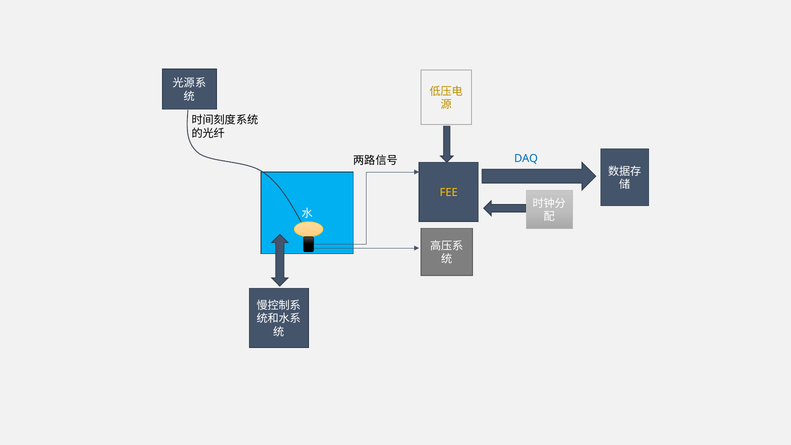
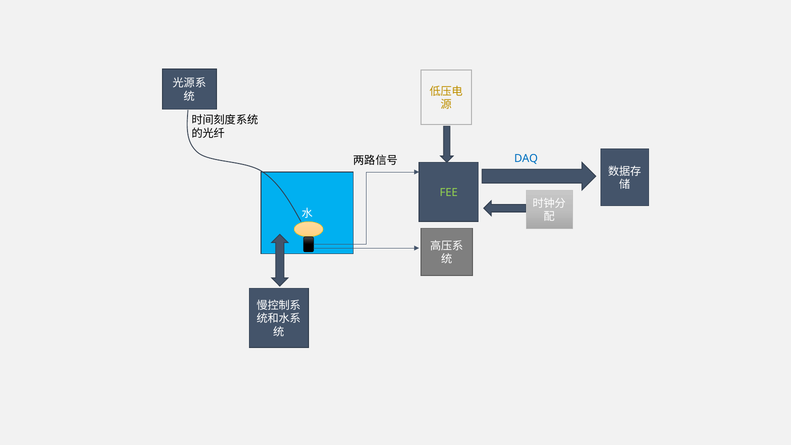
FEE colour: yellow -> light green
